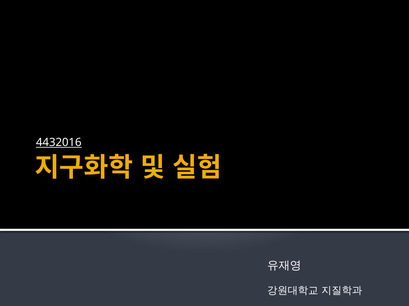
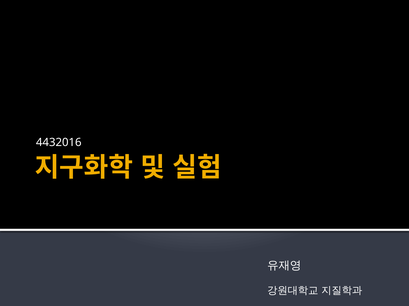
4432016 underline: present -> none
